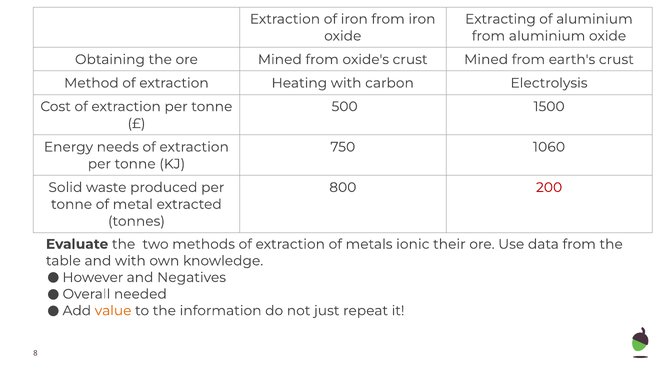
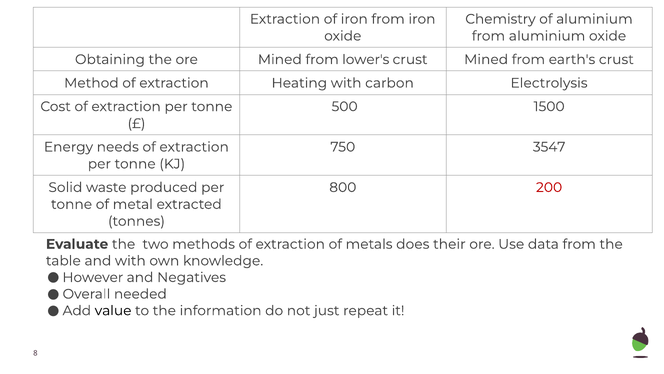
Extracting: Extracting -> Chemistry
oxide's: oxide's -> lower's
1060: 1060 -> 3547
ionic: ionic -> does
value colour: orange -> black
